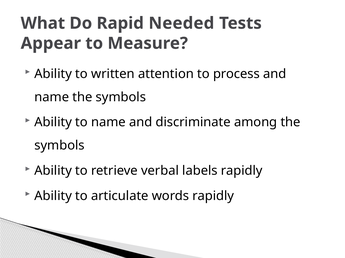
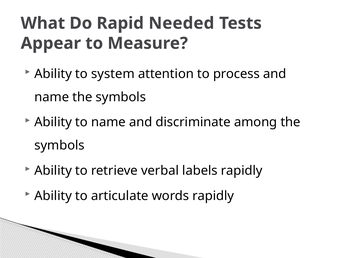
written: written -> system
